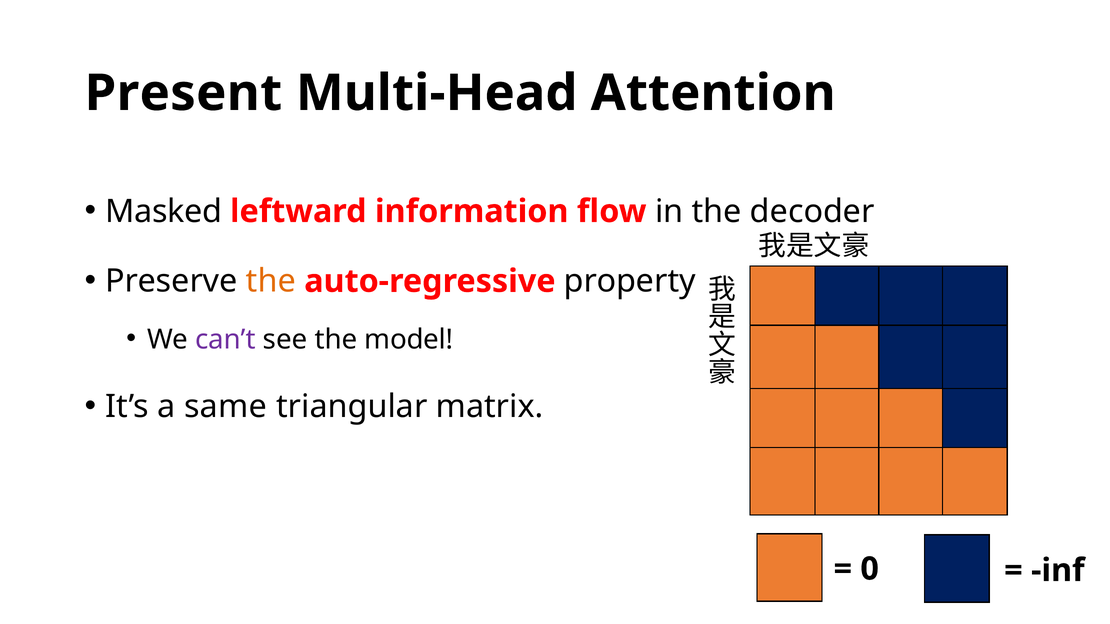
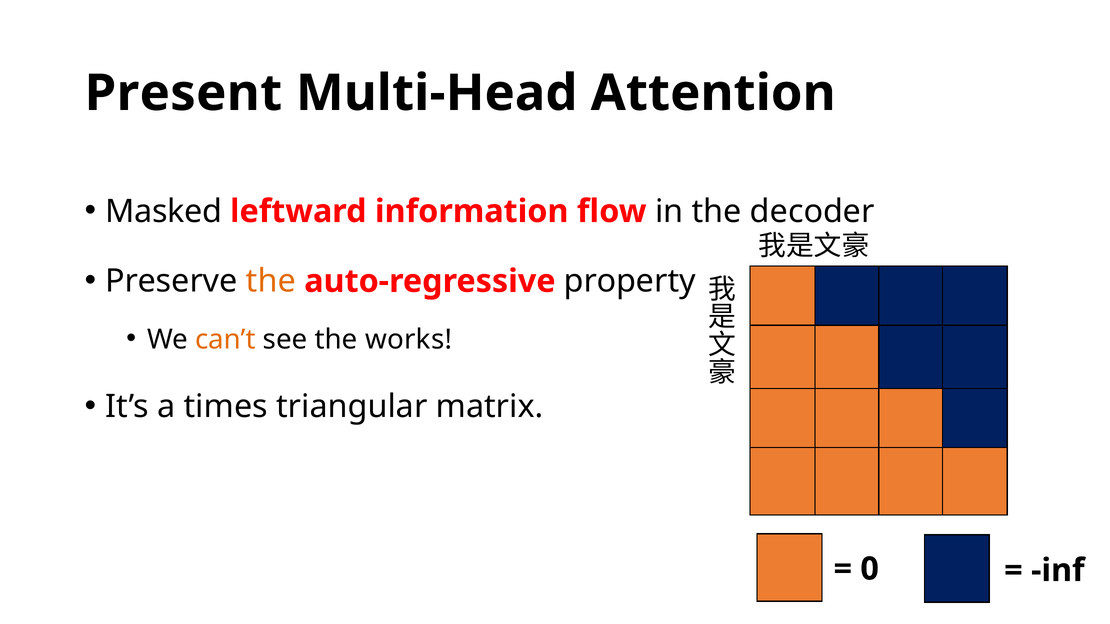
can’t colour: purple -> orange
model: model -> works
same: same -> times
